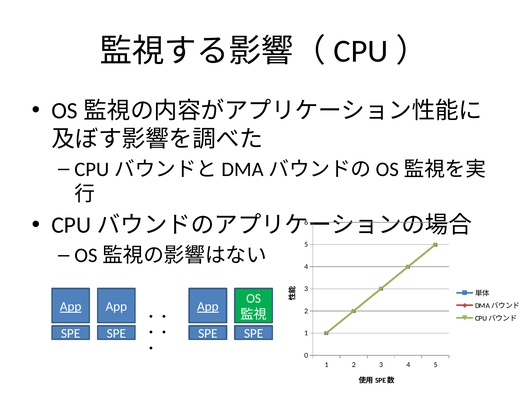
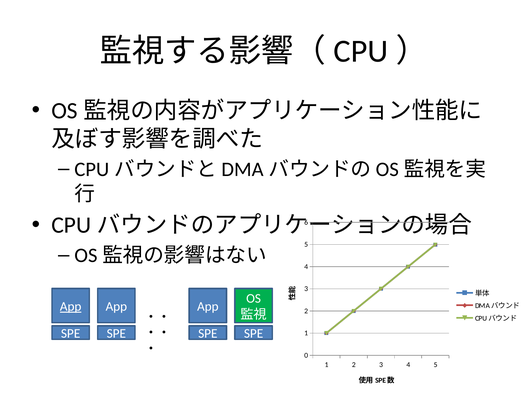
App at (208, 306) underline: present -> none
